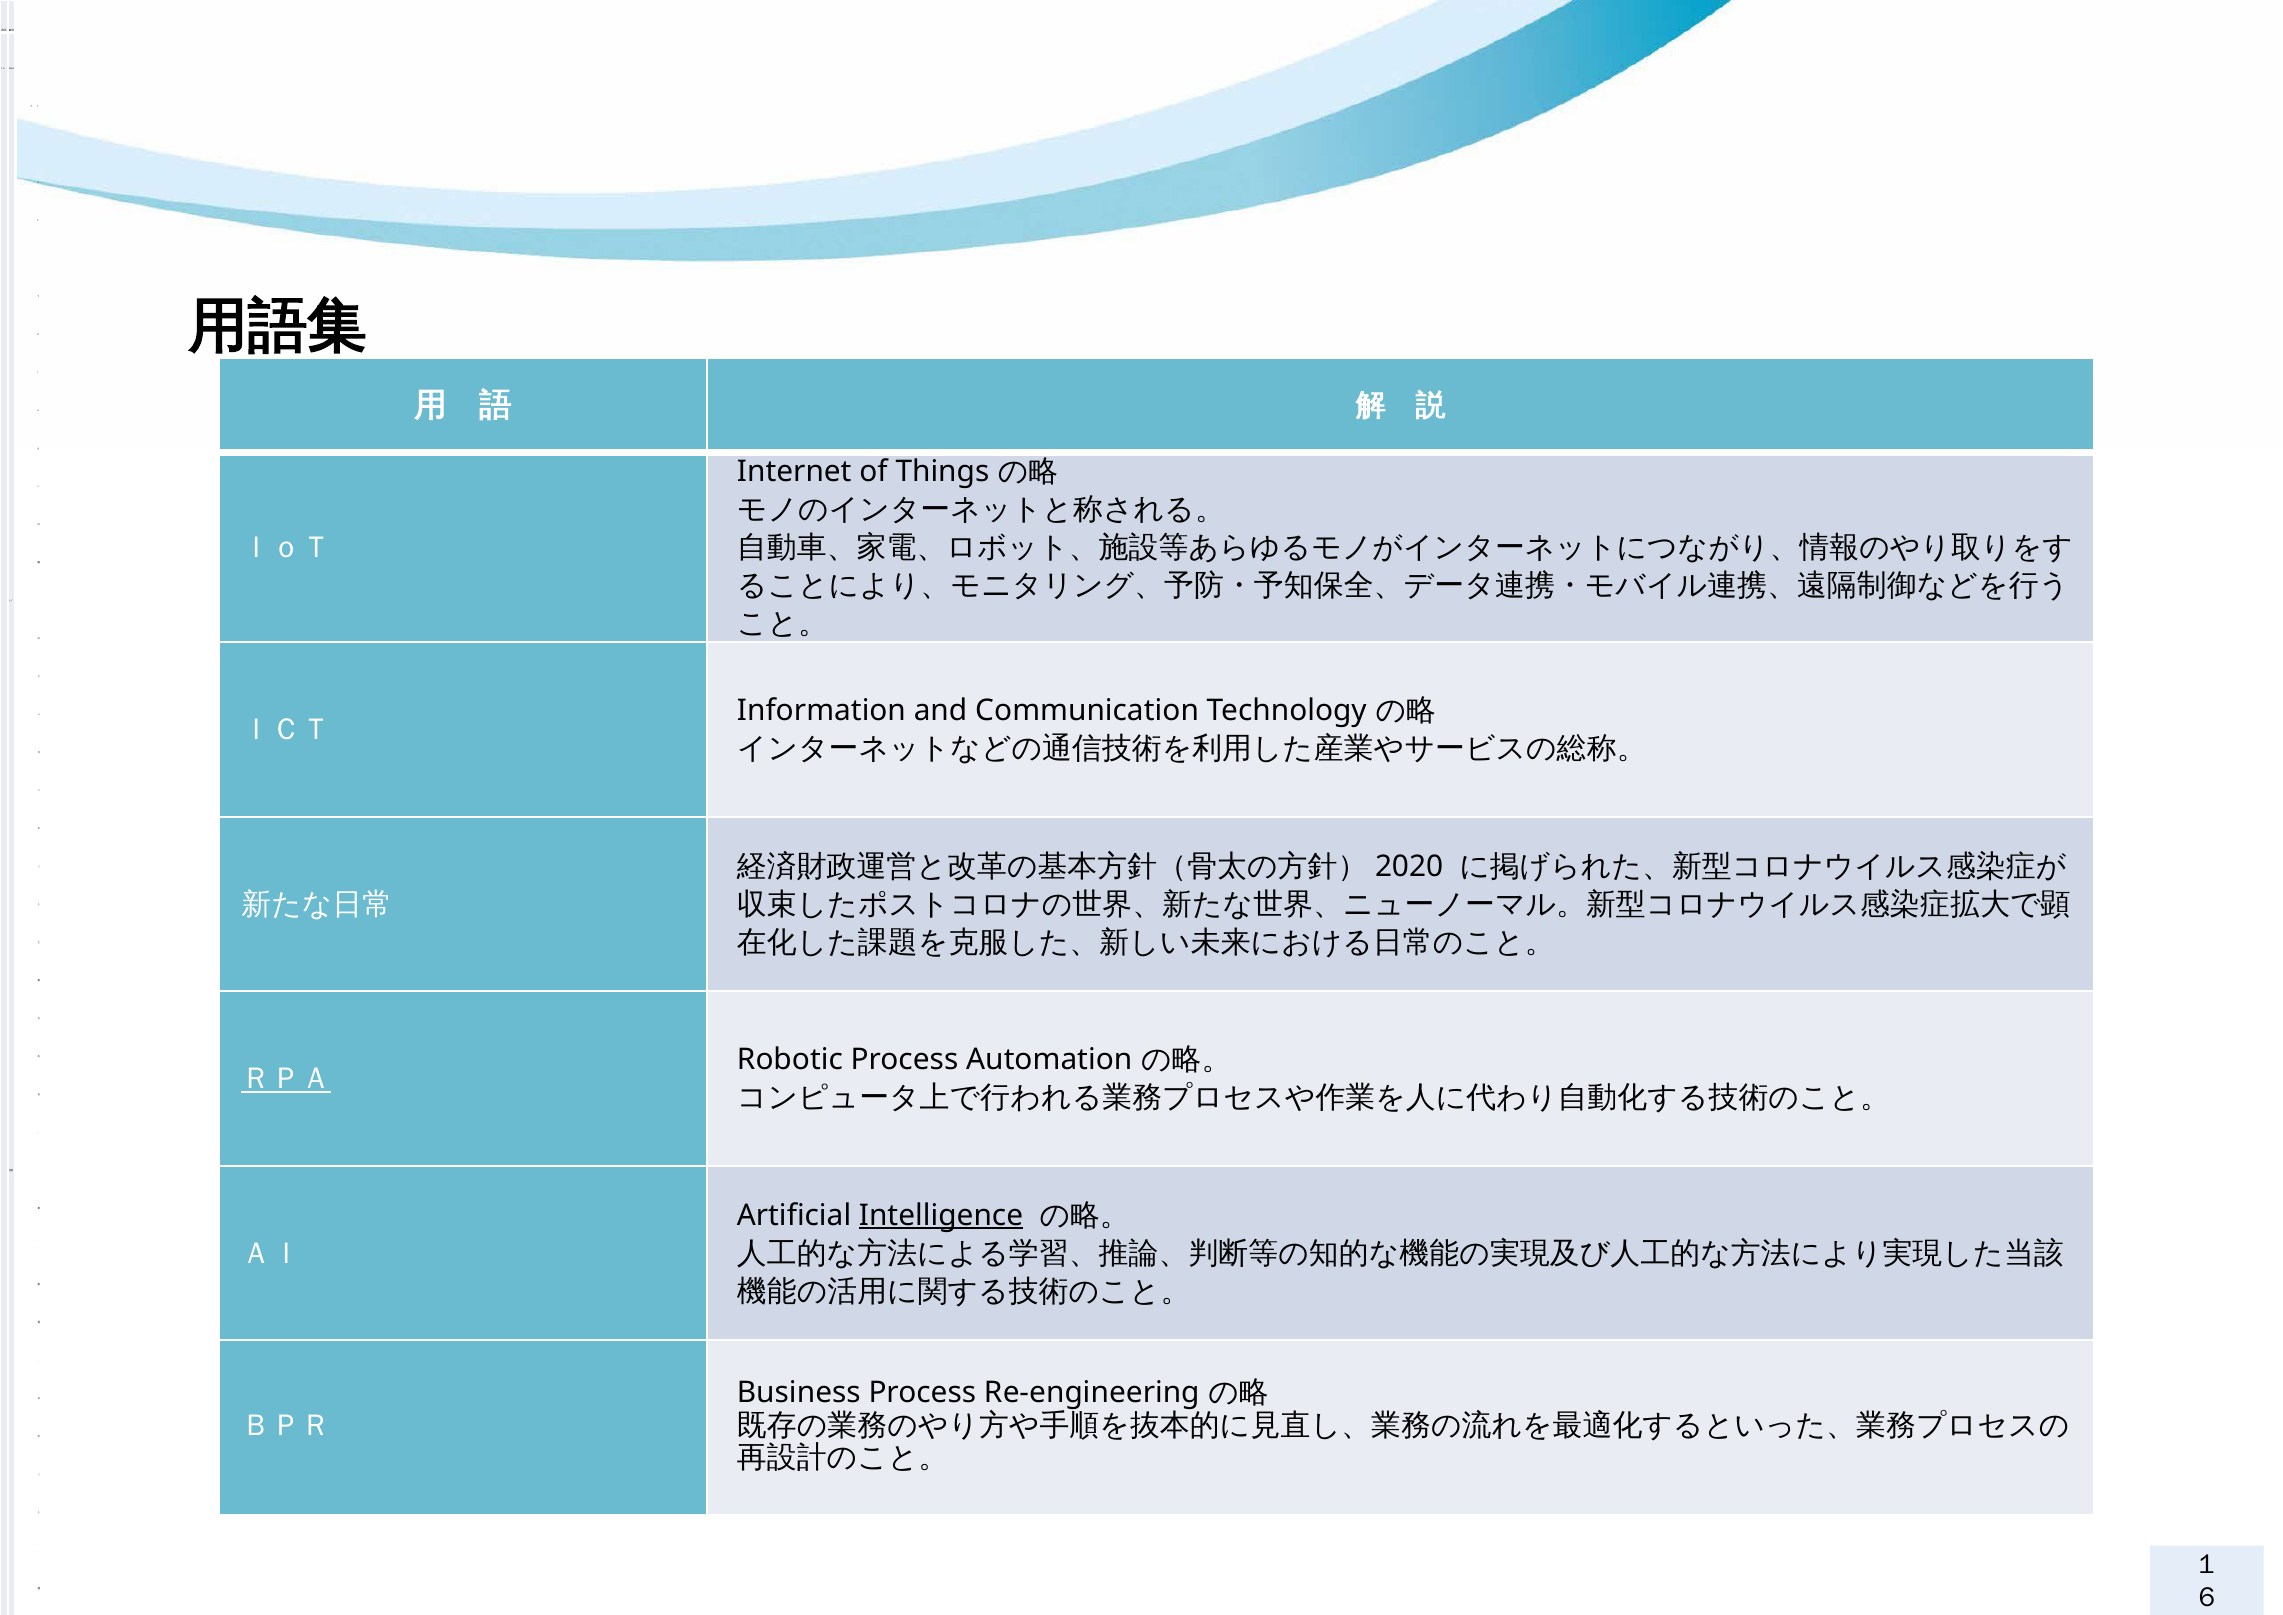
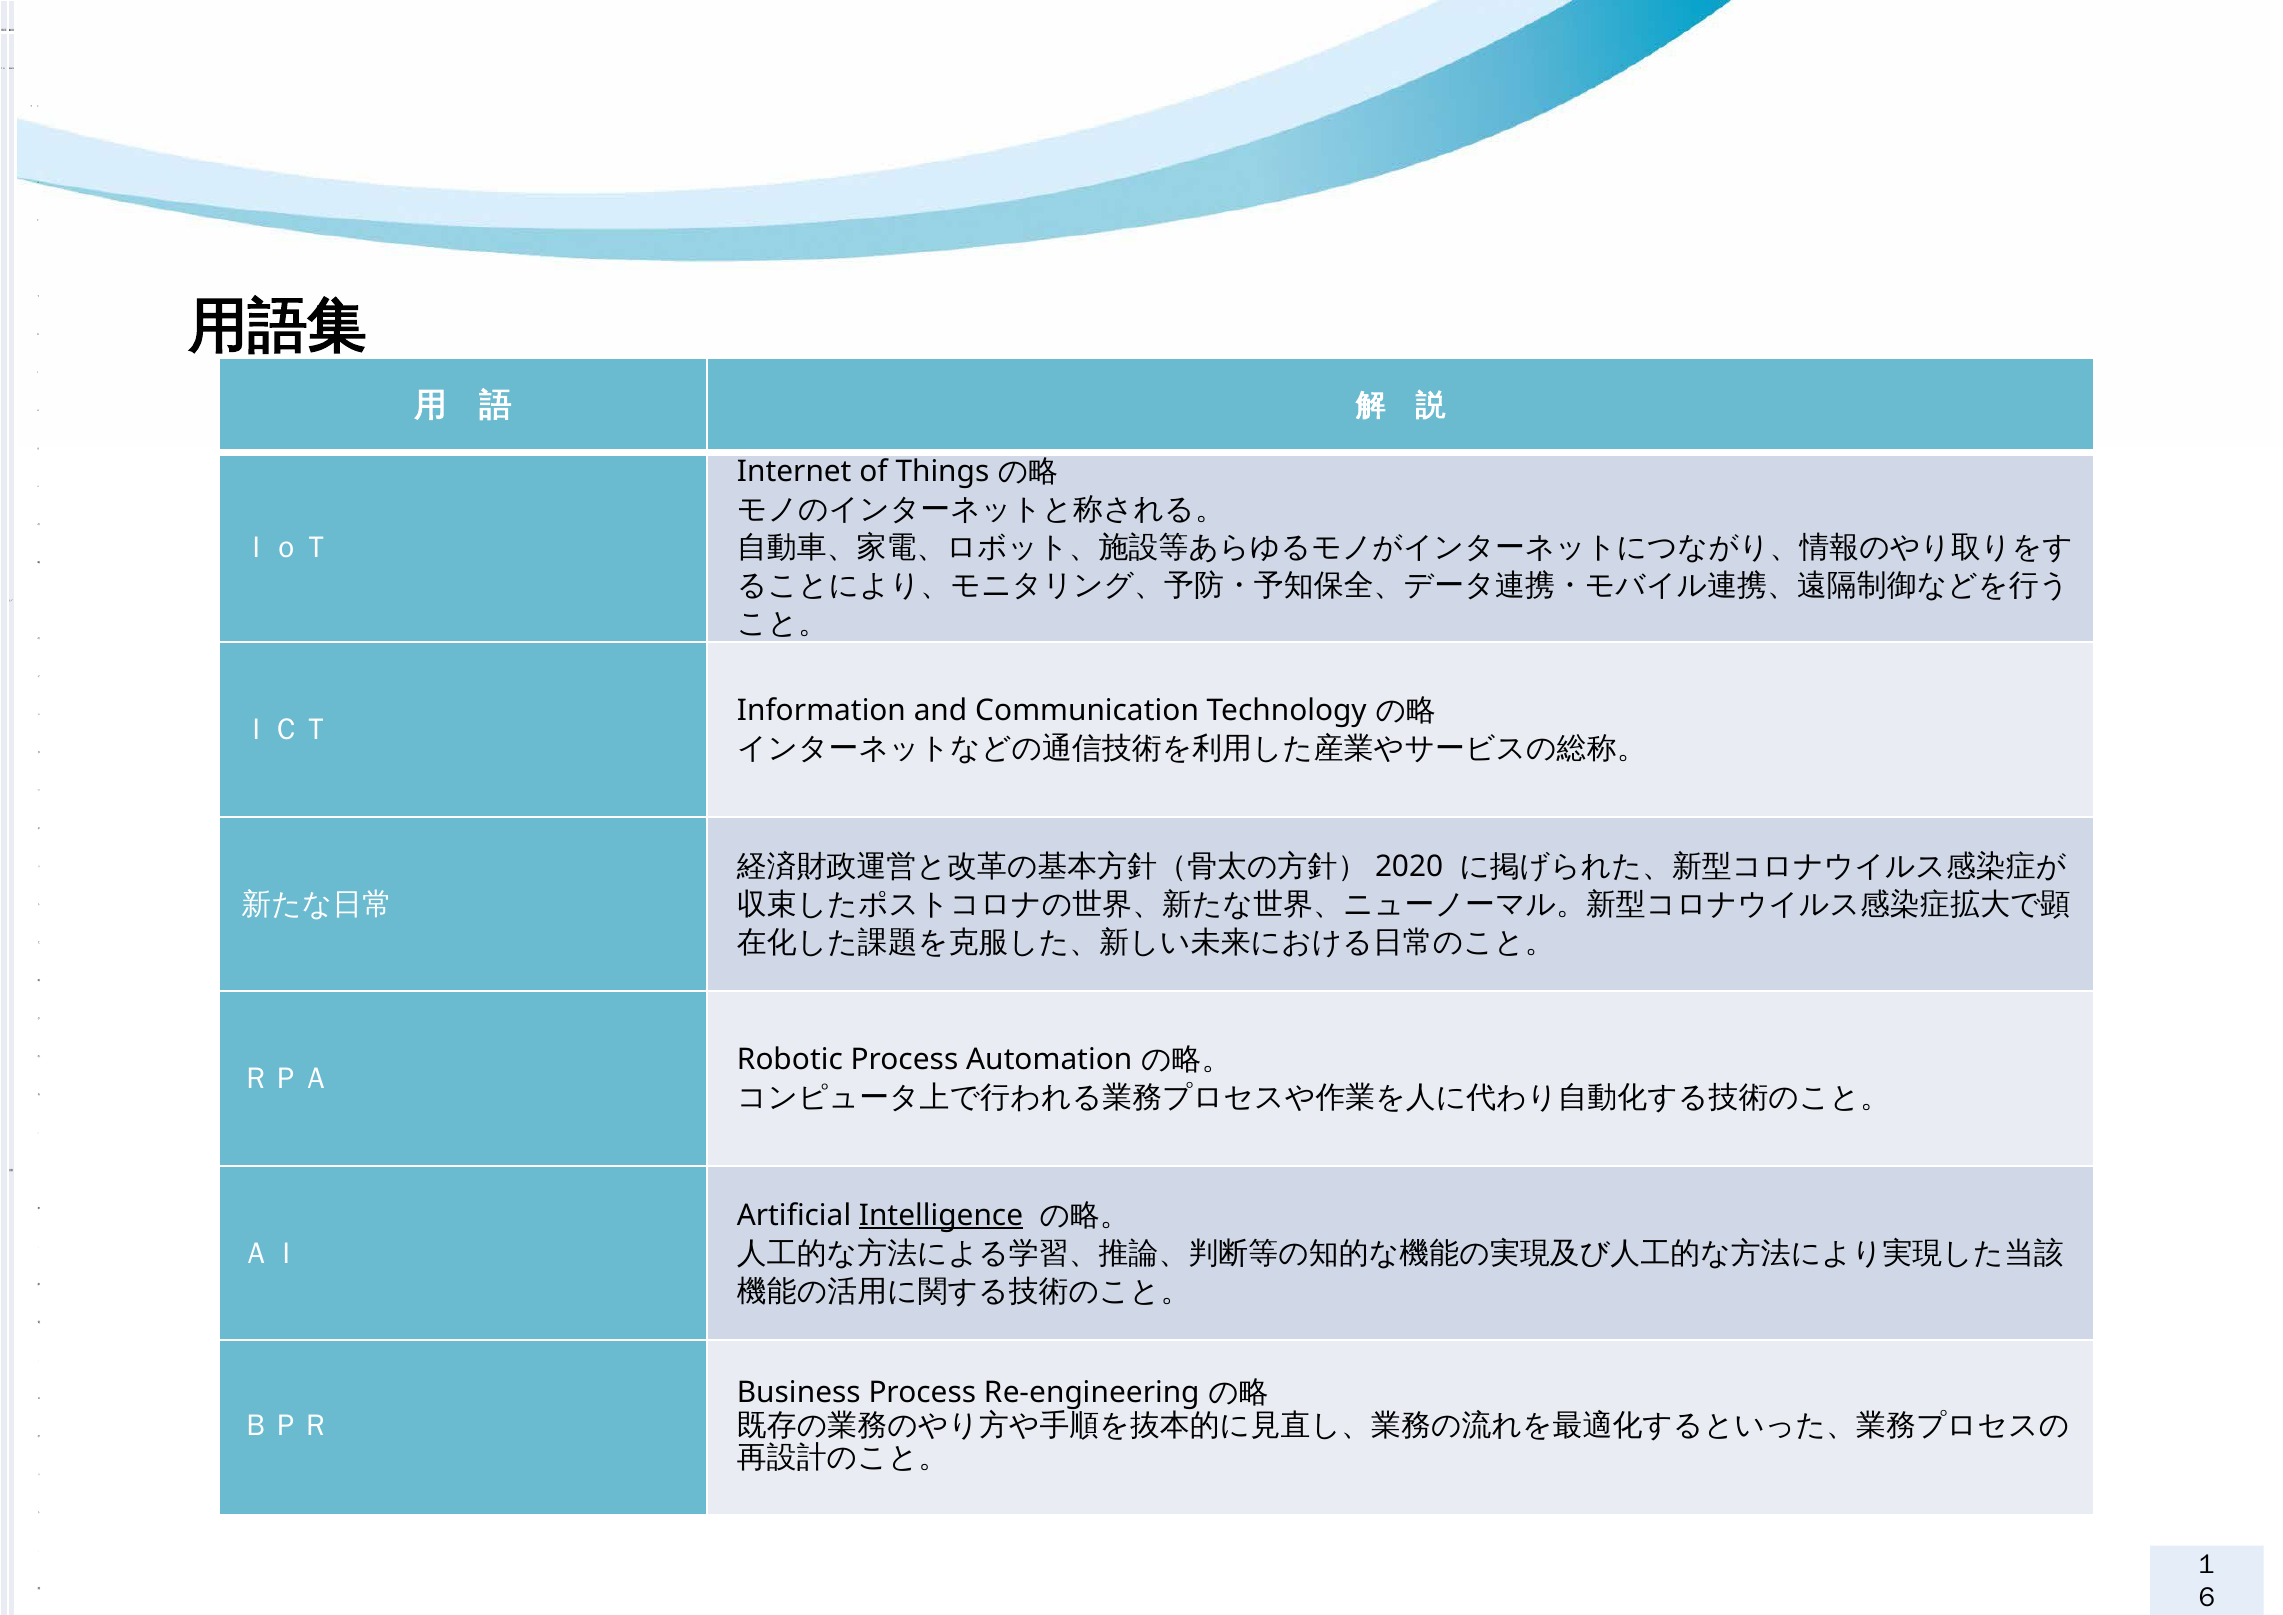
ＲＰＡ underline: present -> none
